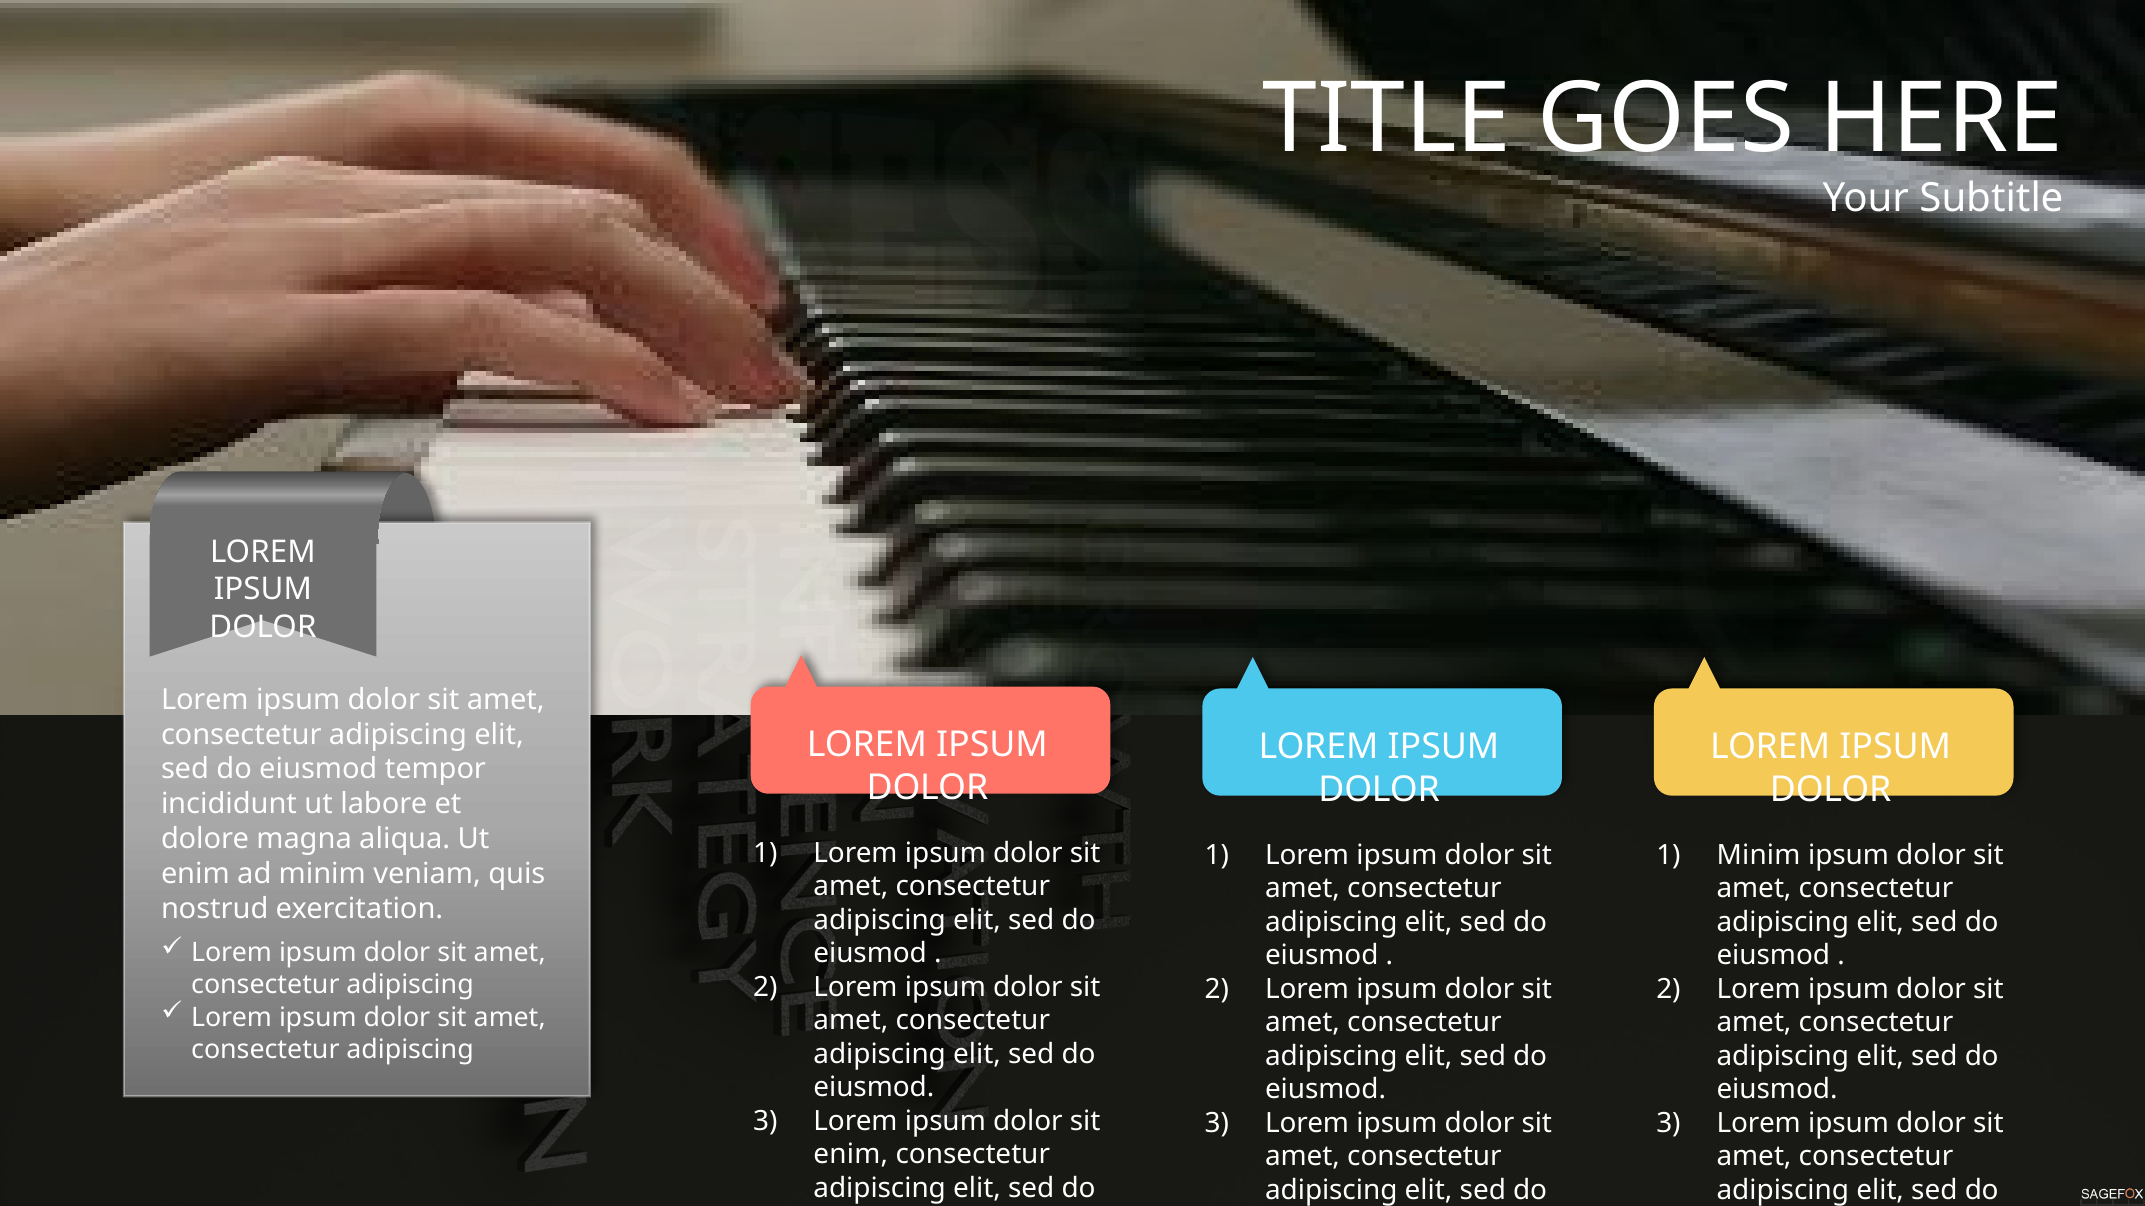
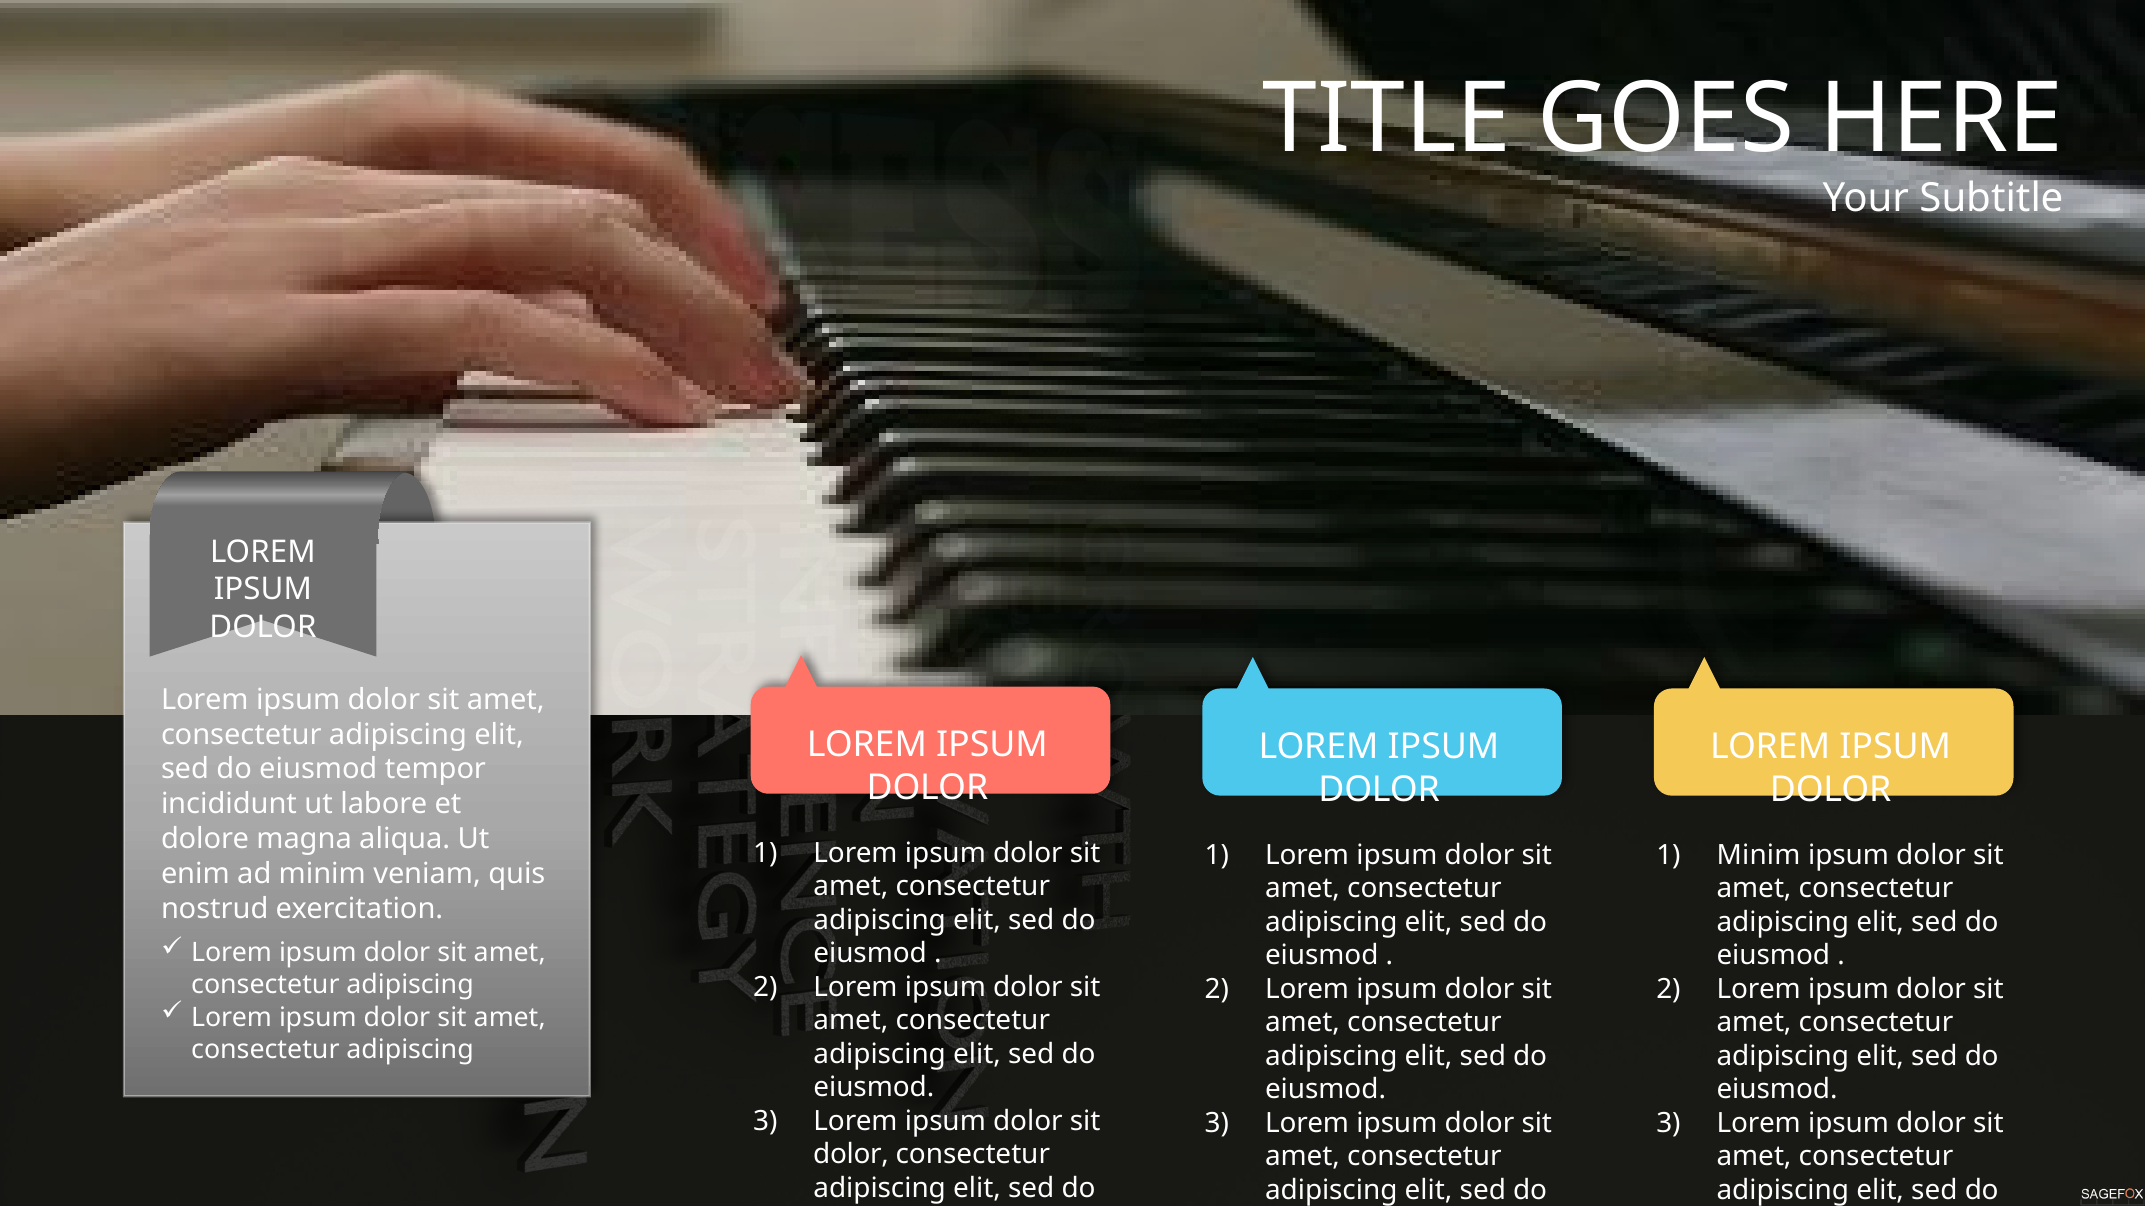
enim at (851, 1155): enim -> dolor
